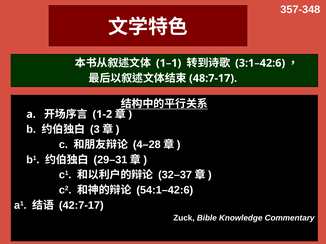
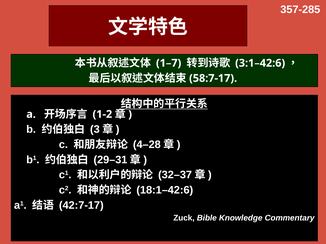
357-348: 357-348 -> 357-285
1–1: 1–1 -> 1–7
48:7-17: 48:7-17 -> 58:7-17
54:1–42:6: 54:1–42:6 -> 18:1–42:6
